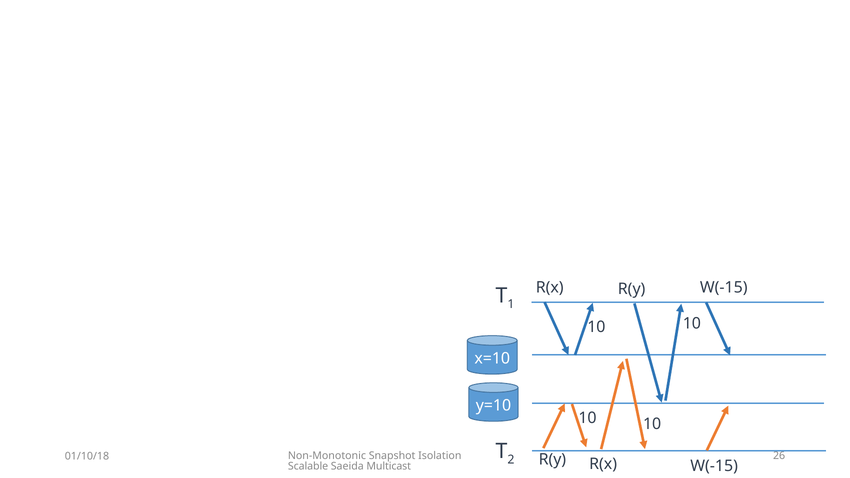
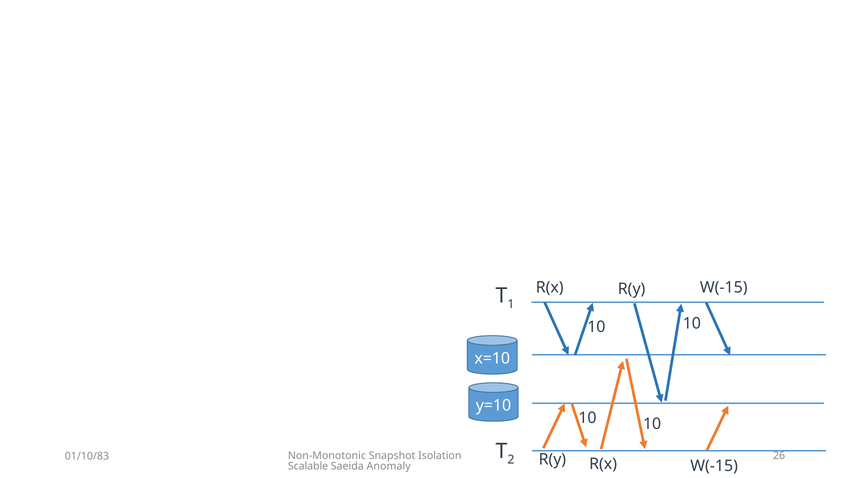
01/10/18: 01/10/18 -> 01/10/83
Multicast: Multicast -> Anomaly
